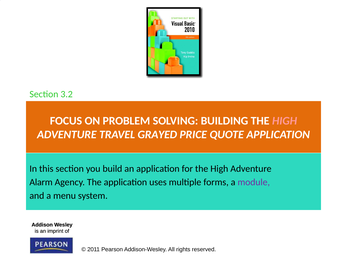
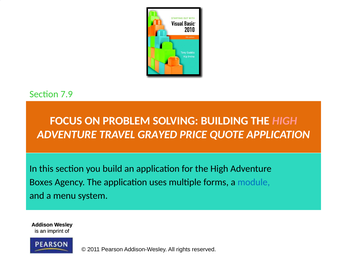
3.2: 3.2 -> 7.9
Alarm: Alarm -> Boxes
module colour: purple -> blue
